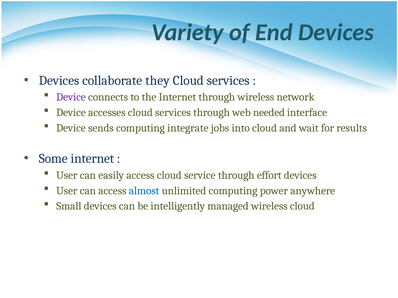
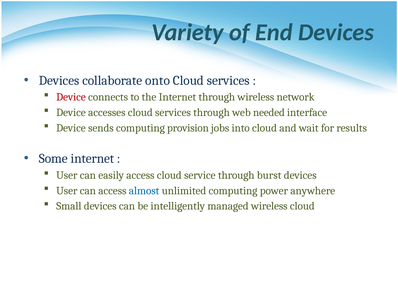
they: they -> onto
Device at (71, 97) colour: purple -> red
integrate: integrate -> provision
effort: effort -> burst
